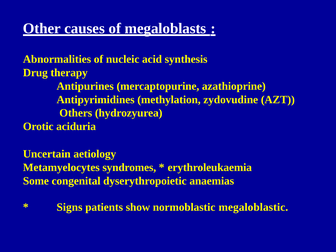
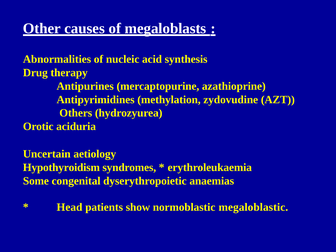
Metamyelocytes: Metamyelocytes -> Hypothyroidism
Signs: Signs -> Head
